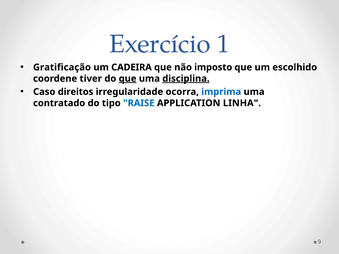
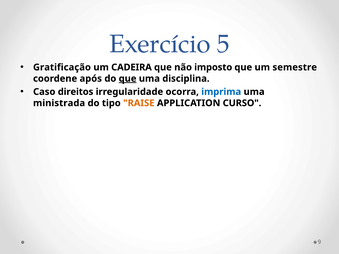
1: 1 -> 5
escolhido: escolhido -> semestre
tiver: tiver -> após
disciplina underline: present -> none
contratado: contratado -> ministrada
RAISE colour: blue -> orange
LINHA: LINHA -> CURSO
